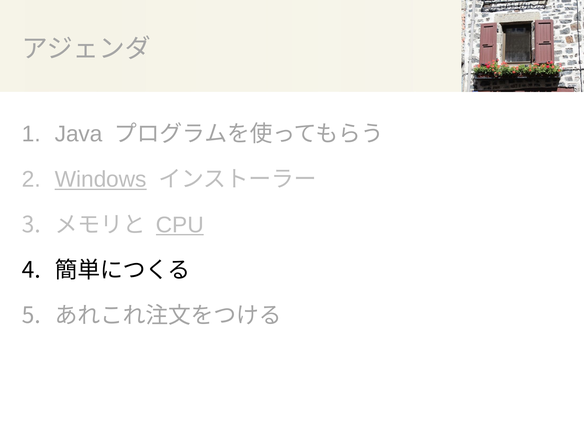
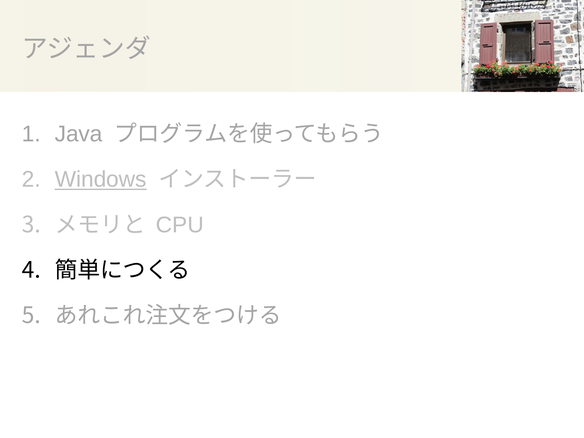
CPU underline: present -> none
